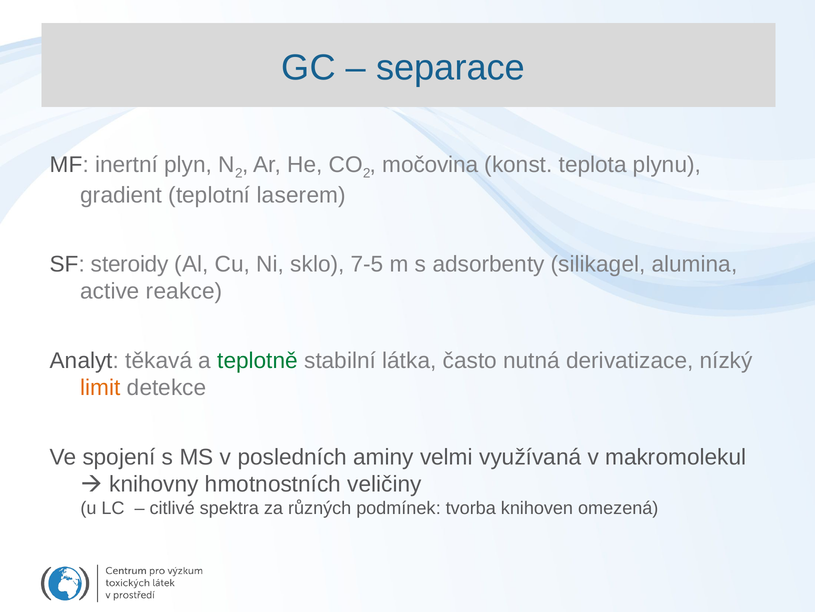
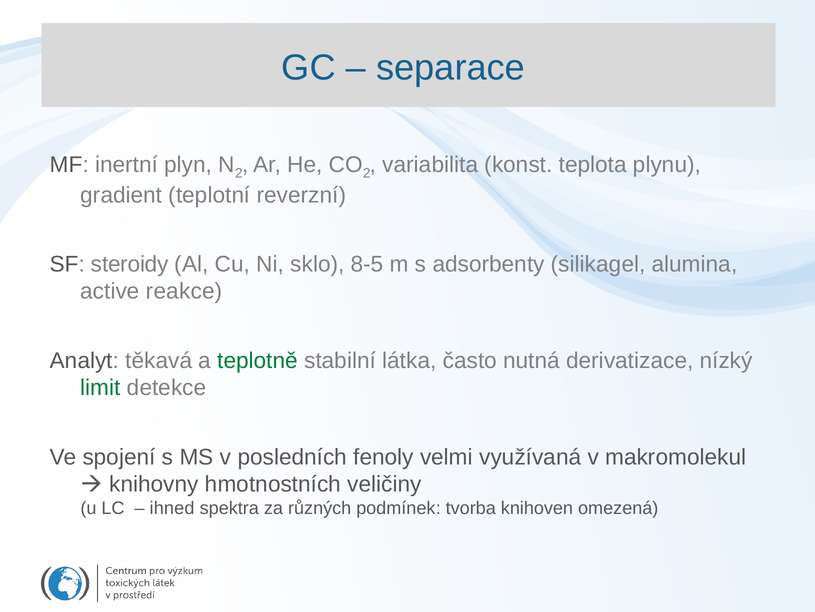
močovina: močovina -> variabilita
laserem: laserem -> reverzní
7-5: 7-5 -> 8-5
limit colour: orange -> green
aminy: aminy -> fenoly
citlivé: citlivé -> ihned
